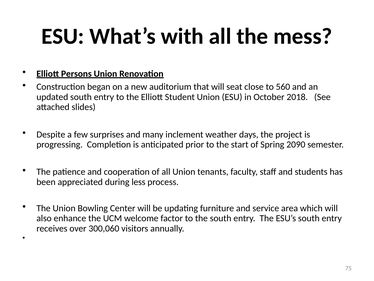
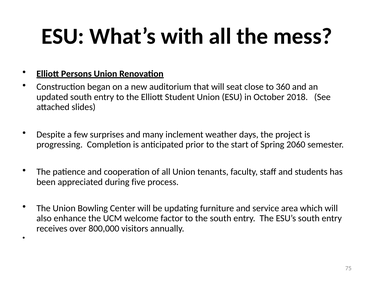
560: 560 -> 360
2090: 2090 -> 2060
less: less -> five
300,060: 300,060 -> 800,000
